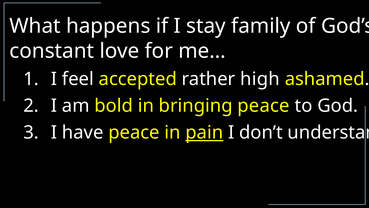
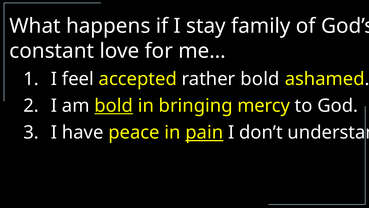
rather high: high -> bold
bold at (114, 106) underline: none -> present
bringing peace: peace -> mercy
